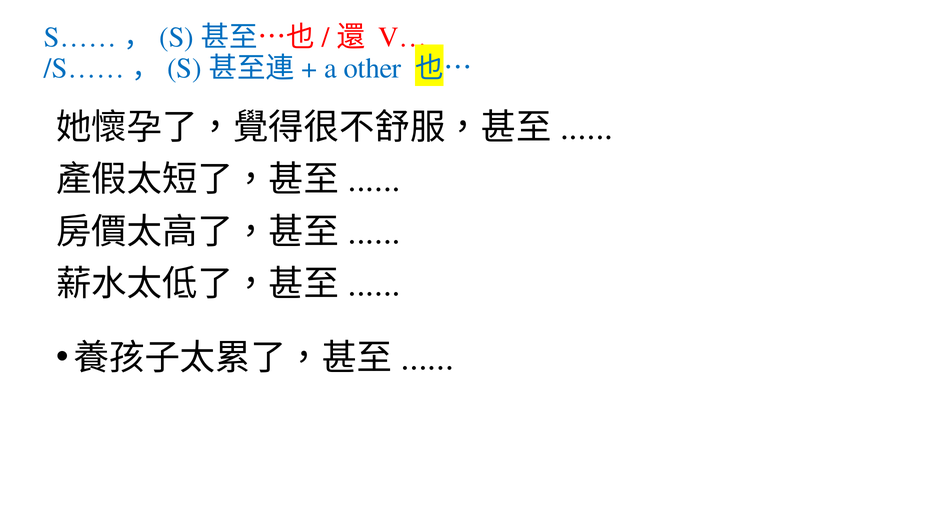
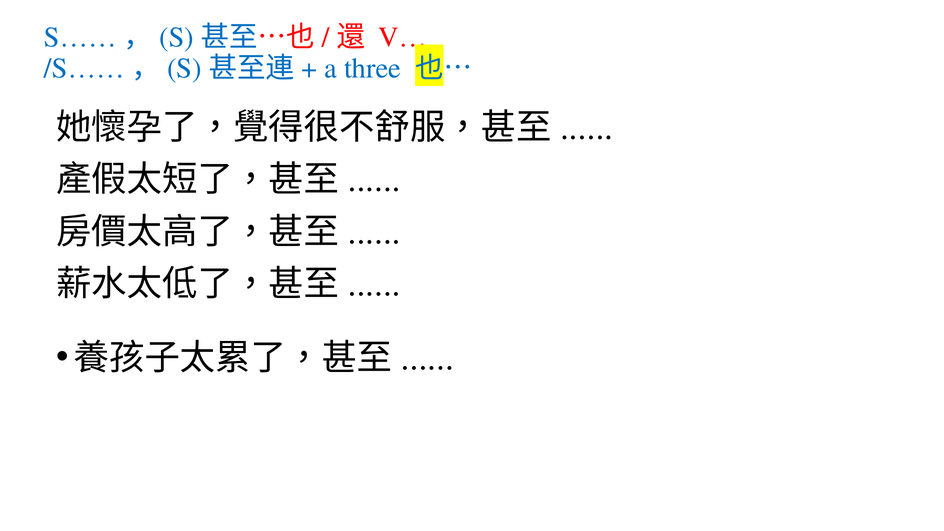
other: other -> three
